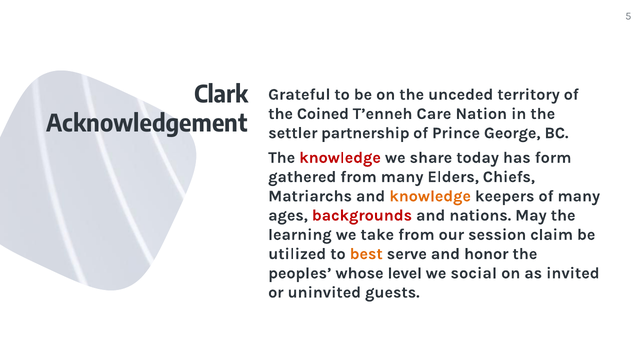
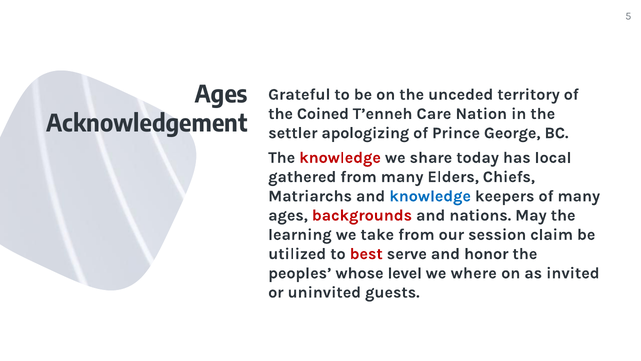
Clark at (221, 95): Clark -> Ages
partnership: partnership -> apologizing
form: form -> local
knowledge at (430, 196) colour: orange -> blue
best colour: orange -> red
social: social -> where
